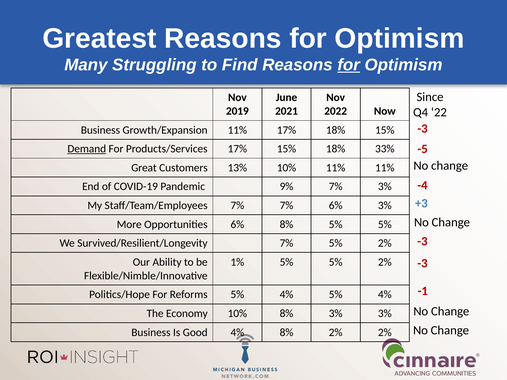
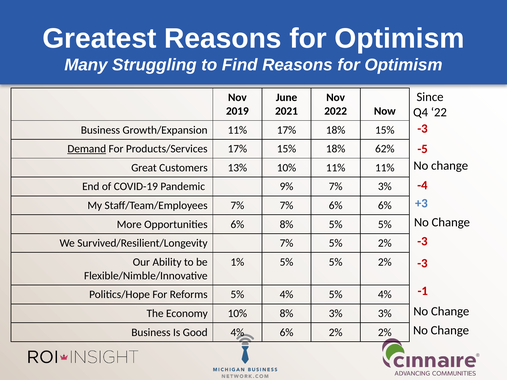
for at (349, 65) underline: present -> none
33%: 33% -> 62%
6% 3%: 3% -> 6%
4% 8%: 8% -> 6%
